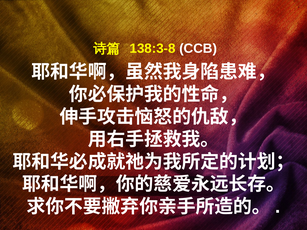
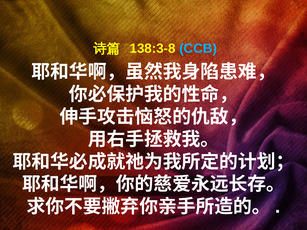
CCB colour: white -> light blue
